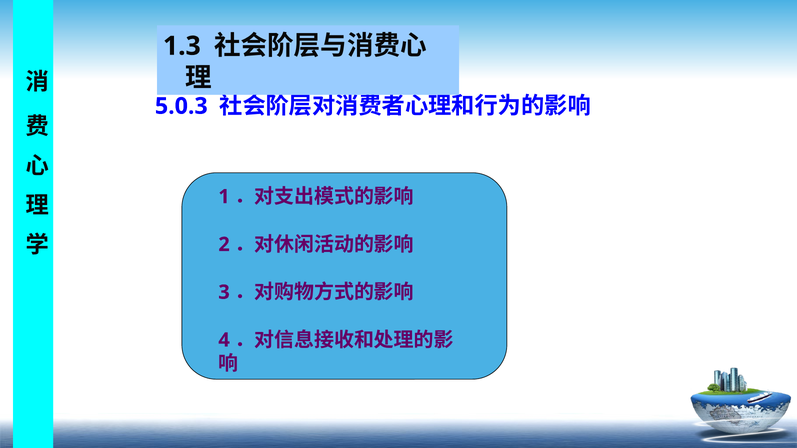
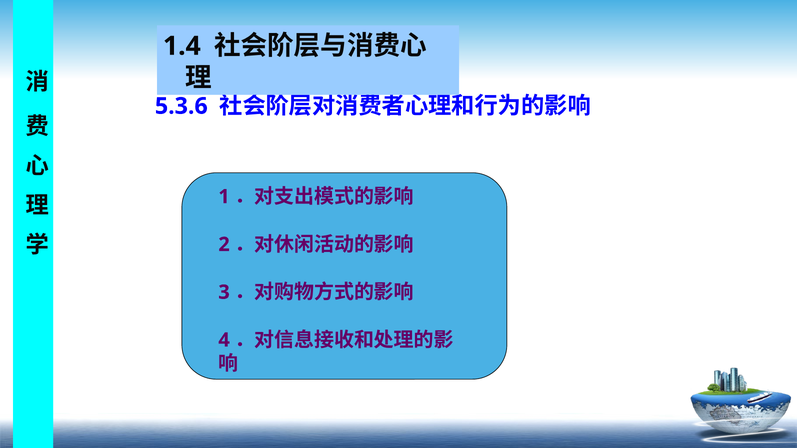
1.3: 1.3 -> 1.4
5.0.3: 5.0.3 -> 5.3.6
